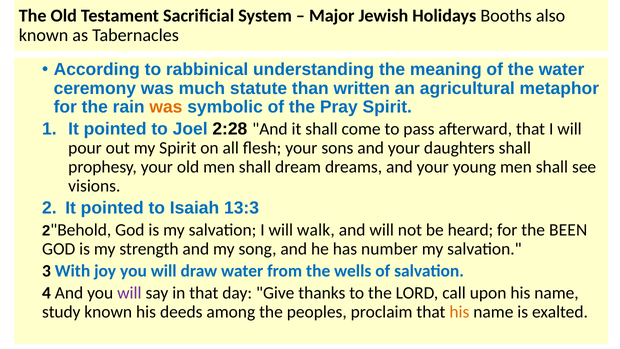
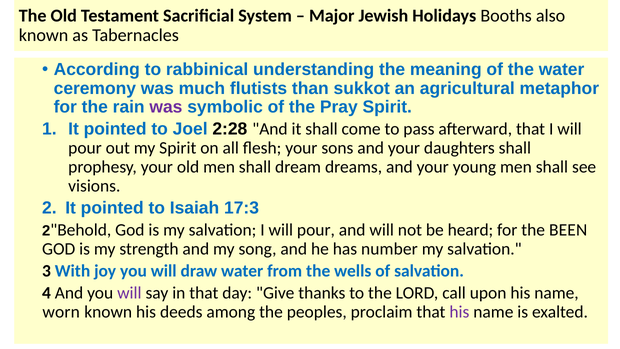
statute: statute -> flutists
written: written -> sukkot
was at (166, 107) colour: orange -> purple
13:3: 13:3 -> 17:3
salvation I will walk: walk -> pour
study: study -> worn
his at (459, 312) colour: orange -> purple
